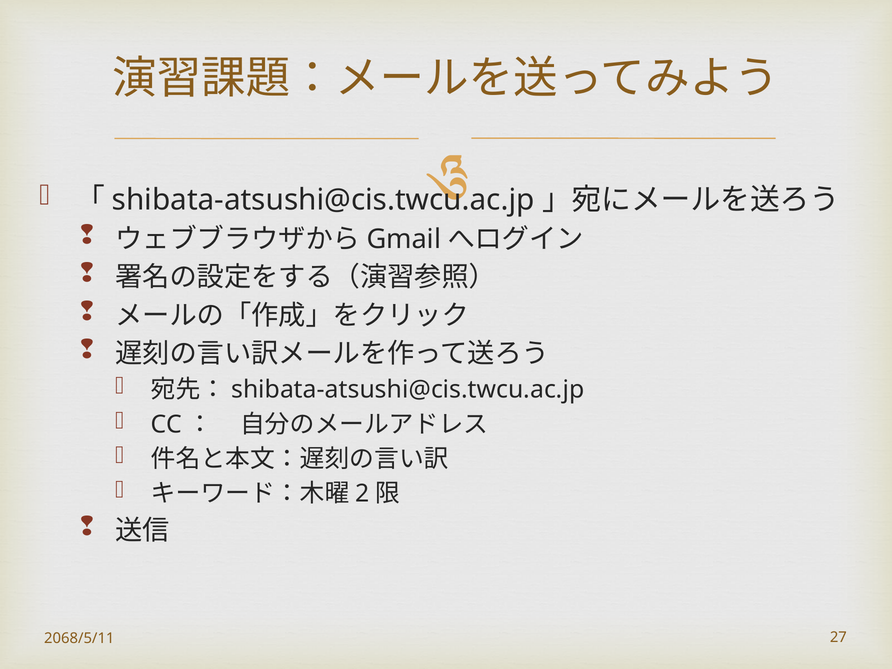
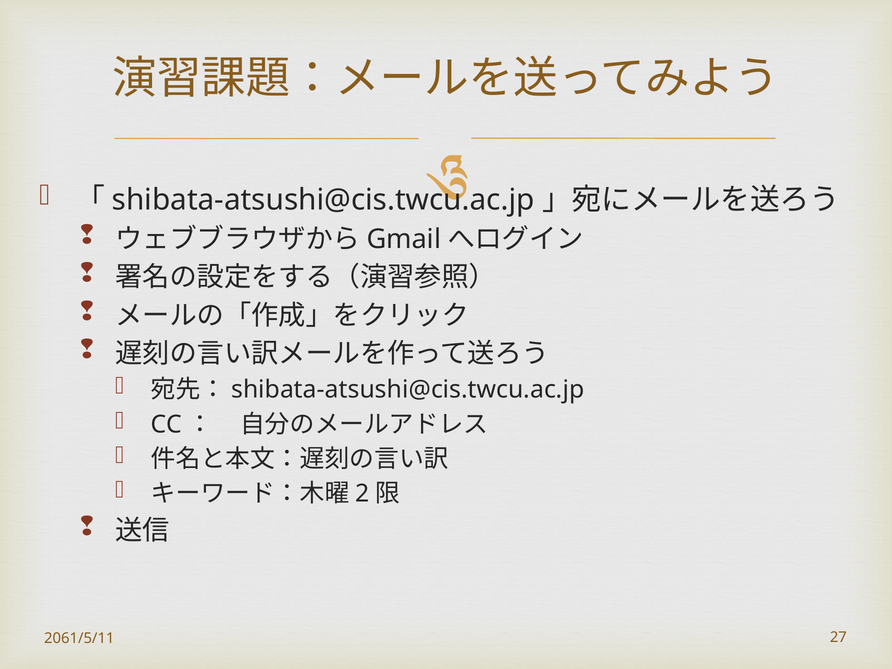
2068/5/11: 2068/5/11 -> 2061/5/11
